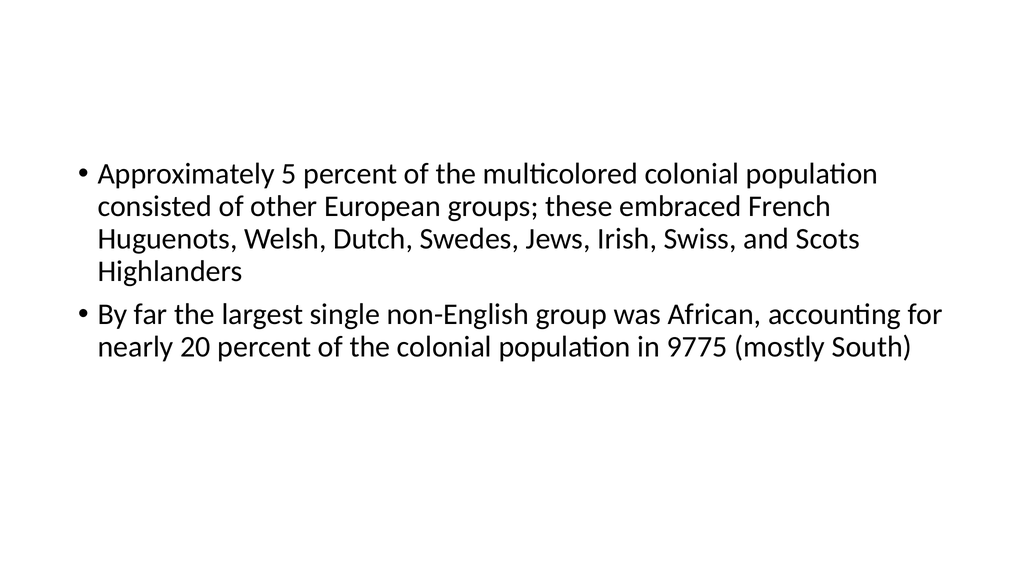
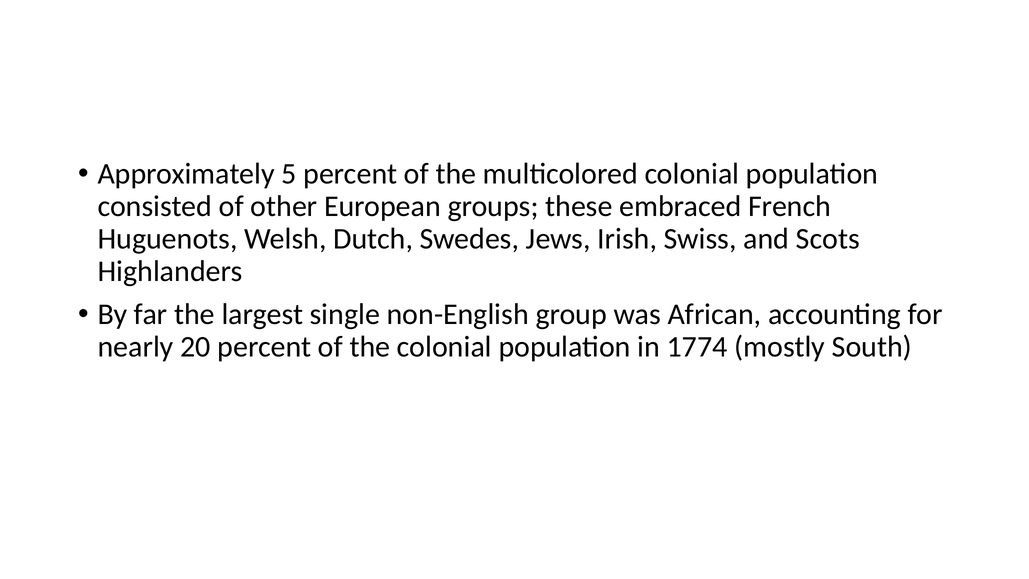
9775: 9775 -> 1774
